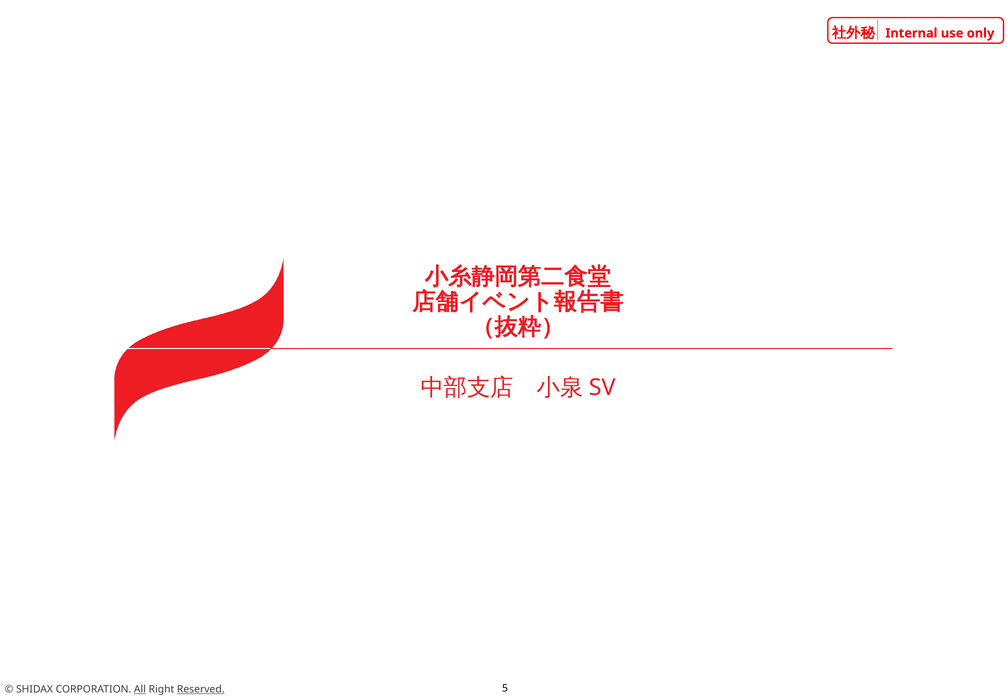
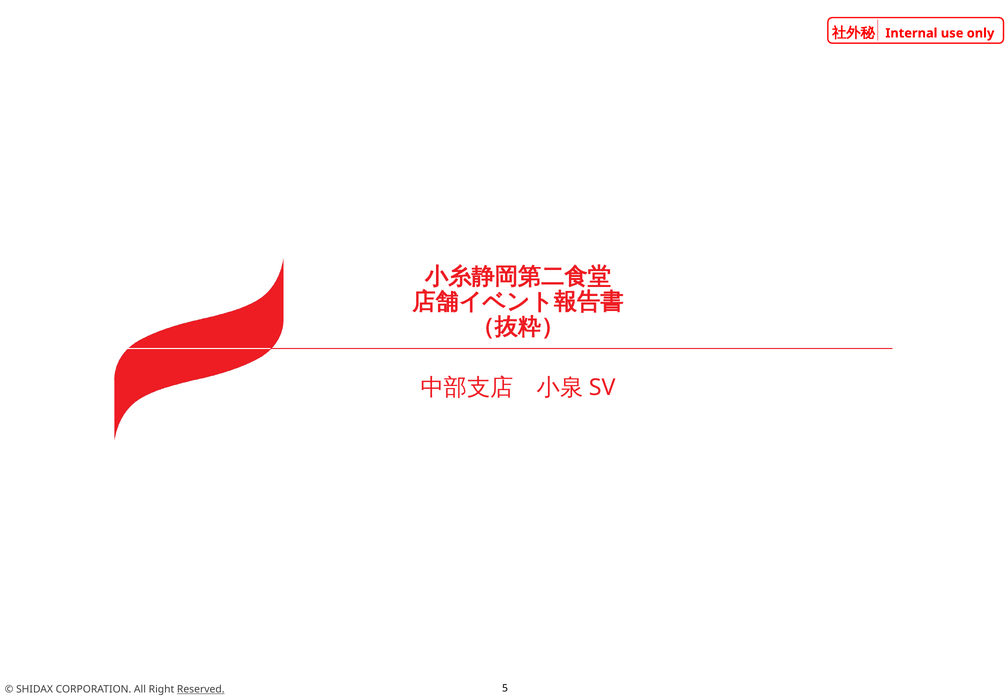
All underline: present -> none
